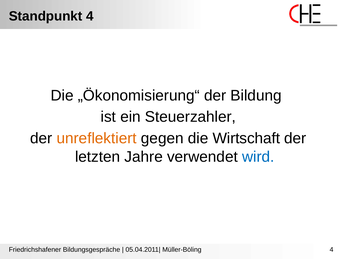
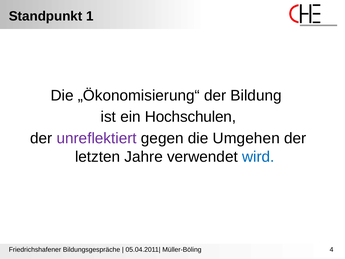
Standpunkt 4: 4 -> 1
Steuerzahler: Steuerzahler -> Hochschulen
unreflektiert colour: orange -> purple
Wirtschaft: Wirtschaft -> Umgehen
